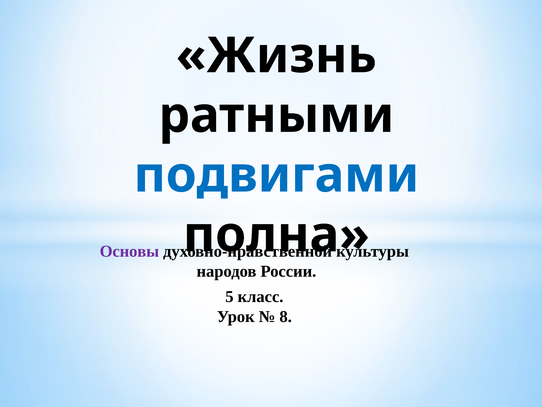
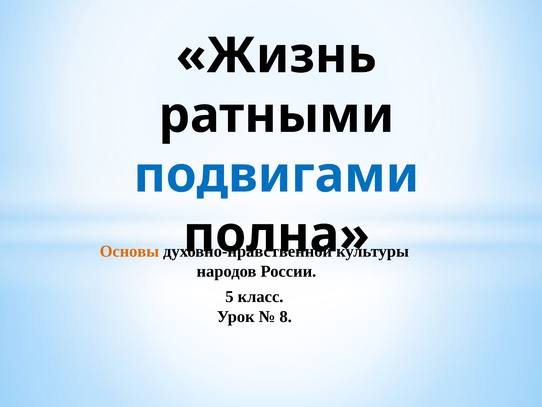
Основы colour: purple -> orange
